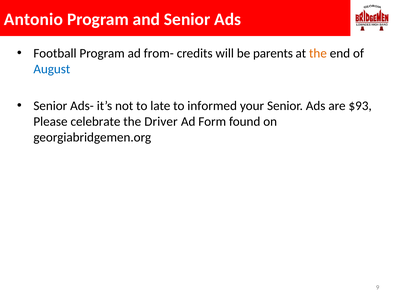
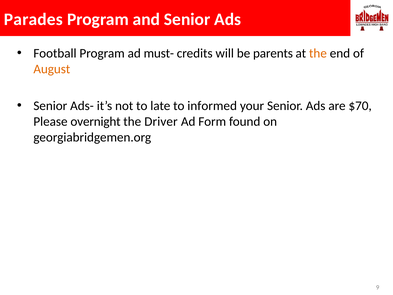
Antonio: Antonio -> Parades
from-: from- -> must-
August colour: blue -> orange
$93: $93 -> $70
celebrate: celebrate -> overnight
